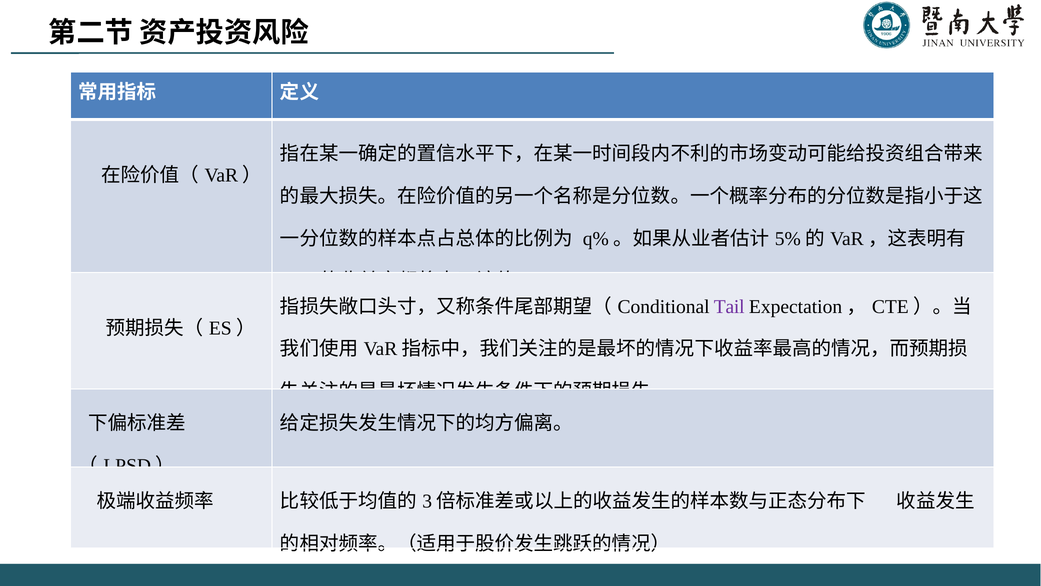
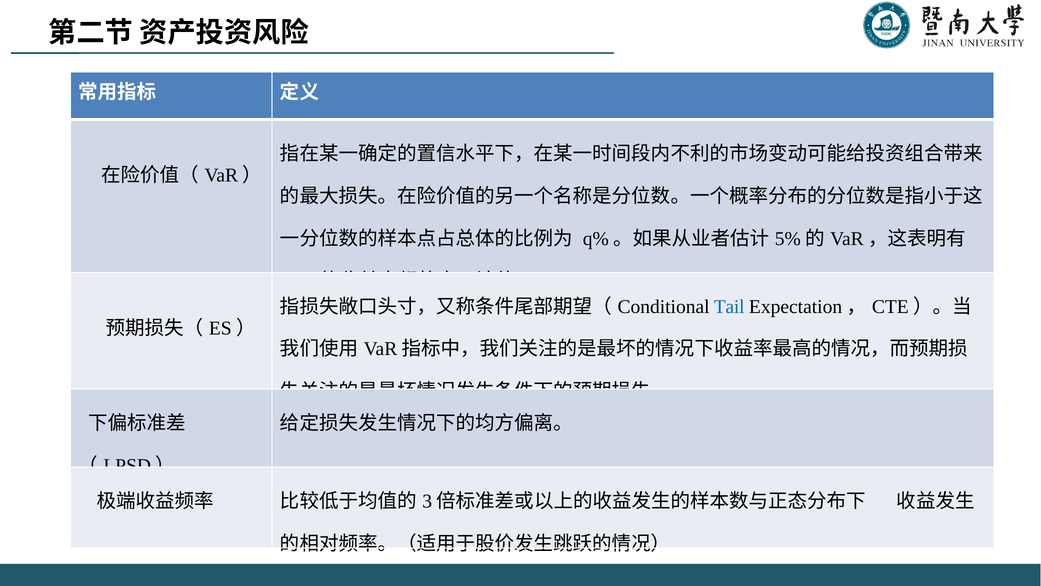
Tail colour: purple -> blue
